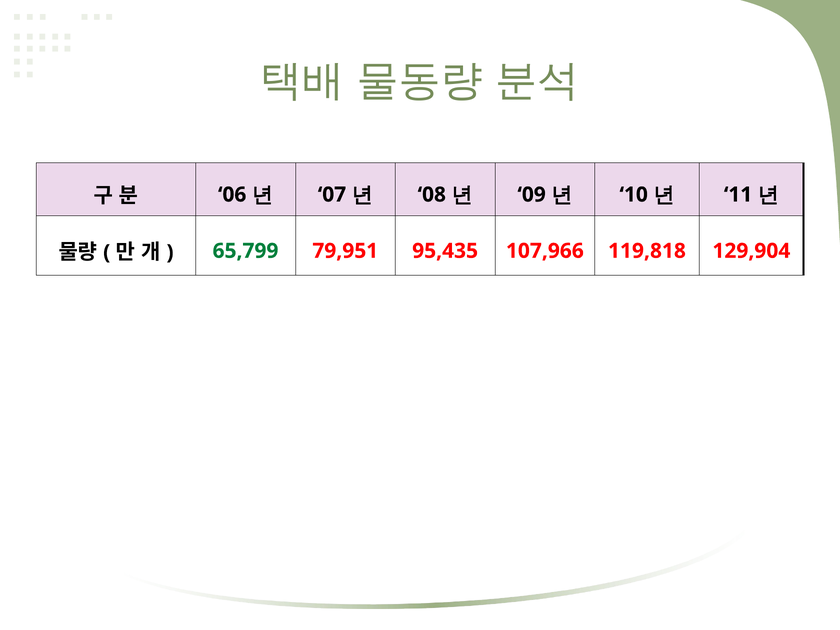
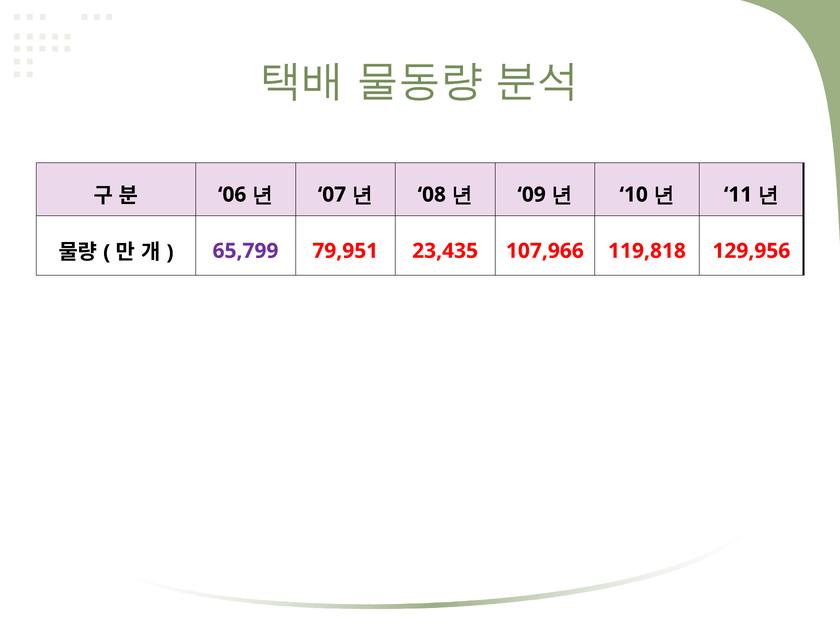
65,799 colour: green -> purple
95,435: 95,435 -> 23,435
129,904: 129,904 -> 129,956
